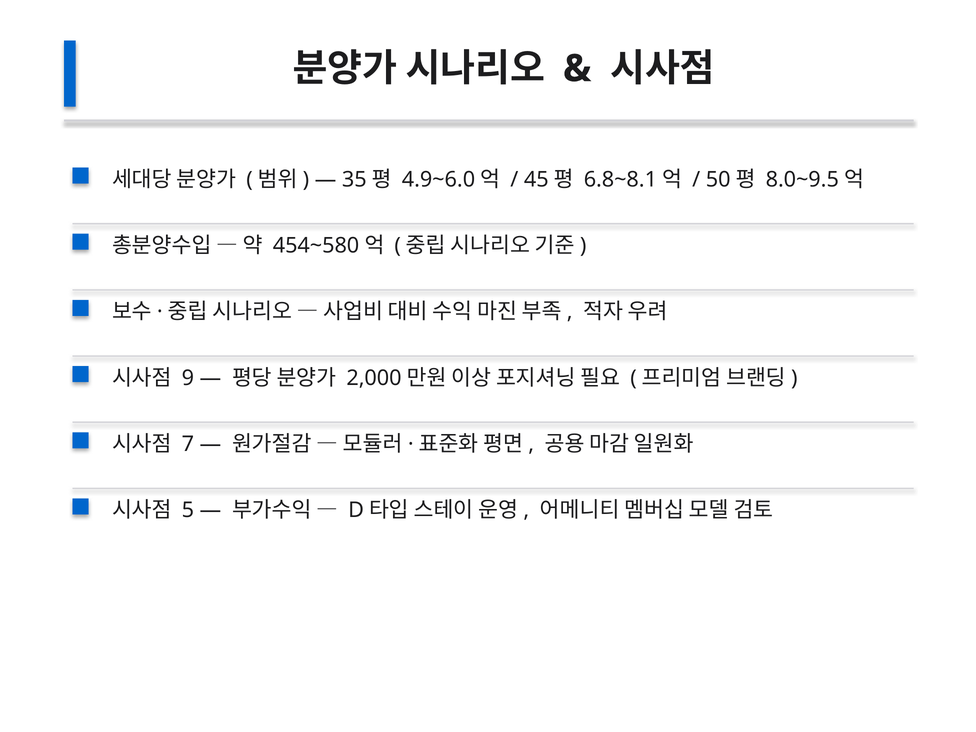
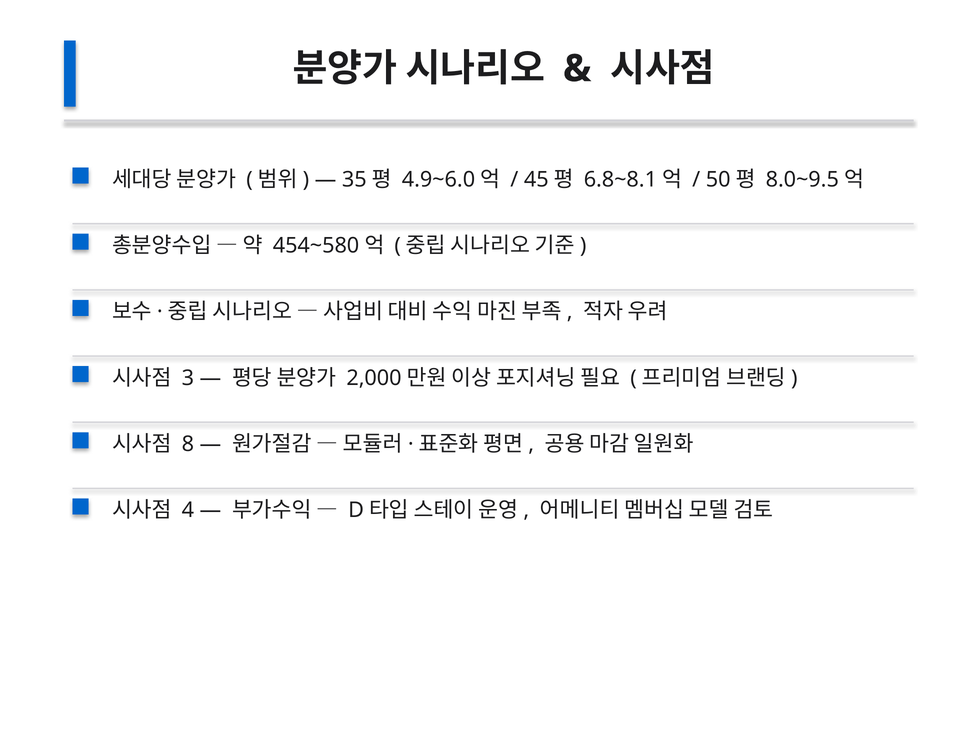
9: 9 -> 3
7: 7 -> 8
5: 5 -> 4
